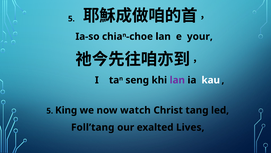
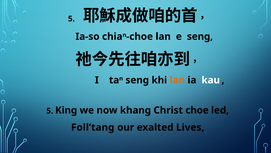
e your: your -> seng
lan at (177, 80) colour: purple -> orange
watch: watch -> khang
Christ tang: tang -> choe
